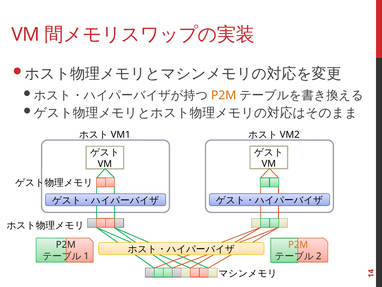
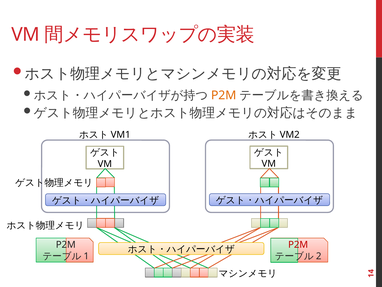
P2M at (298, 244) colour: orange -> red
